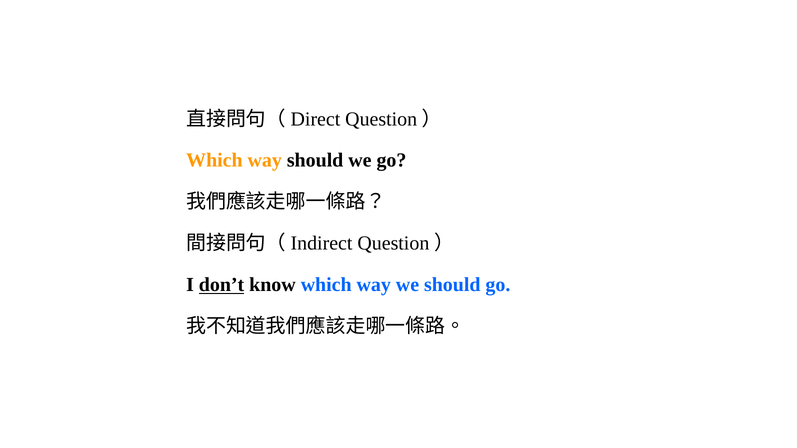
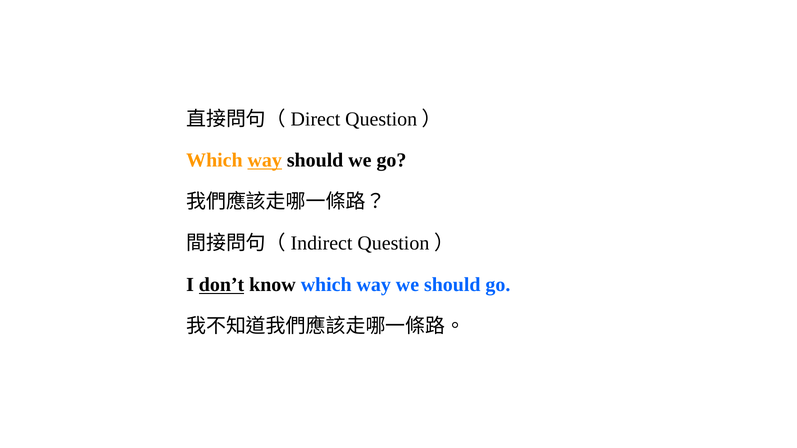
way at (265, 161) underline: none -> present
